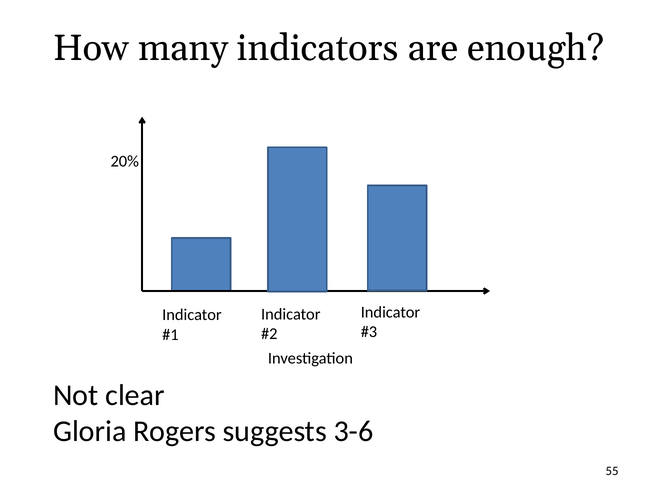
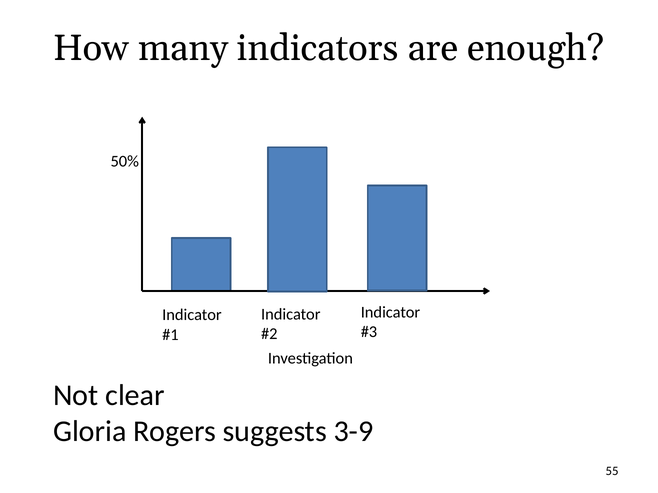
20%: 20% -> 50%
3-6: 3-6 -> 3-9
